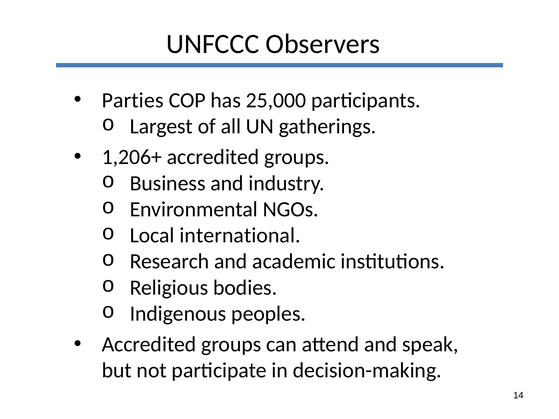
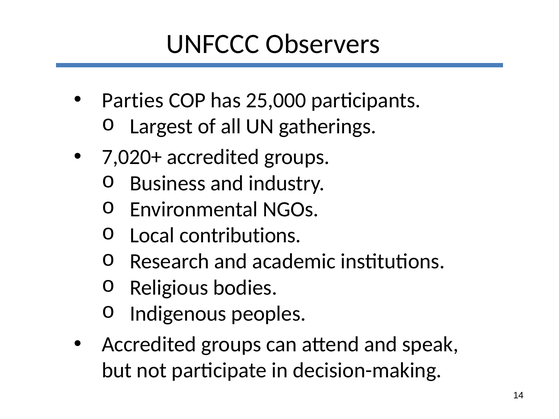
1,206+: 1,206+ -> 7,020+
international: international -> contributions
